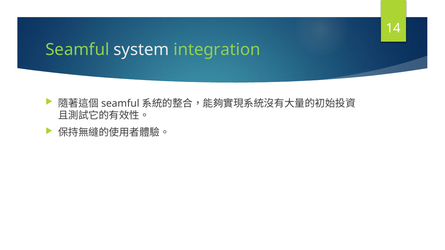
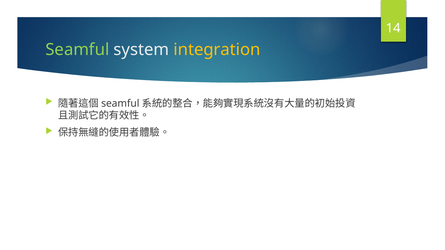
integration colour: light green -> yellow
